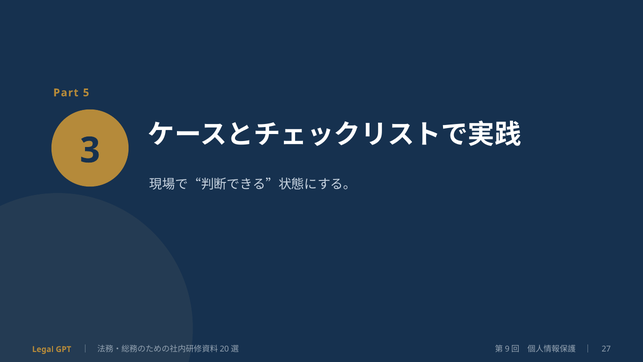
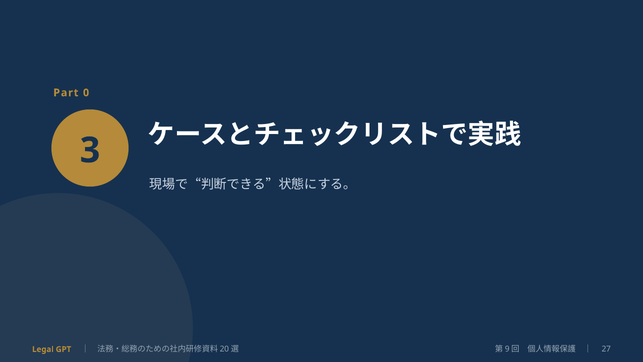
5: 5 -> 0
